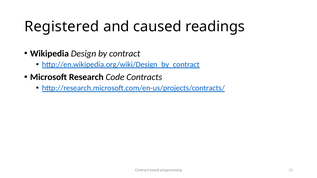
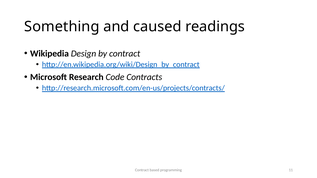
Registered: Registered -> Something
